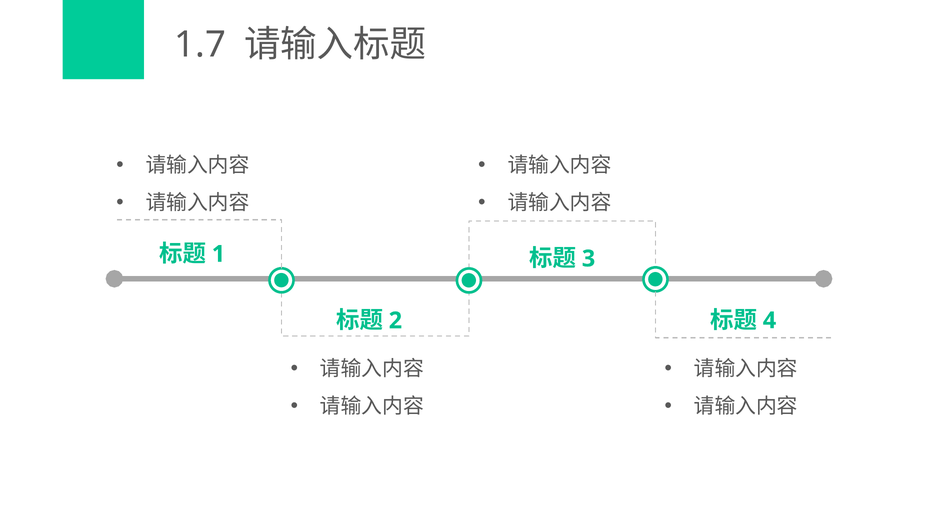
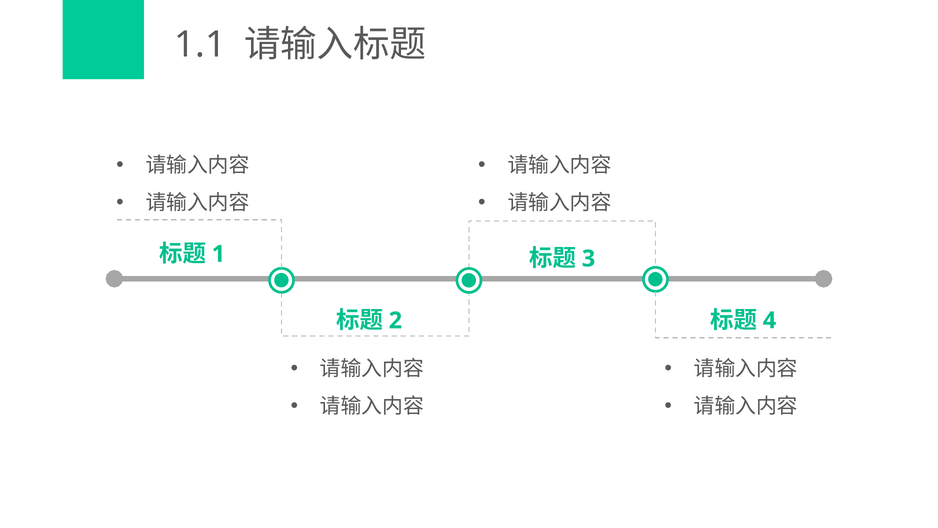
1.7: 1.7 -> 1.1
